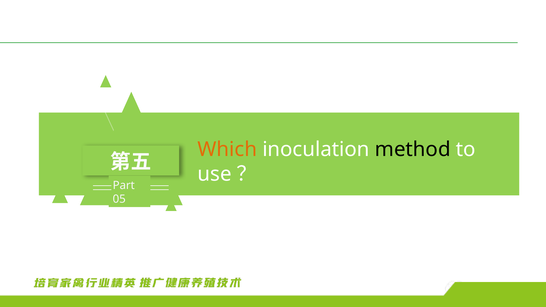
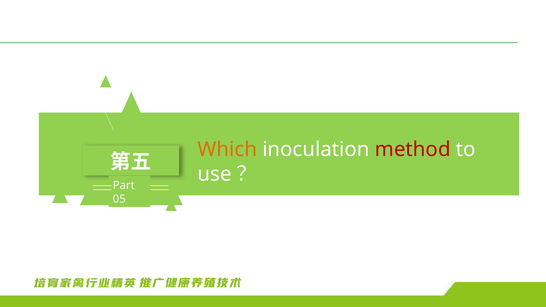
method colour: black -> red
